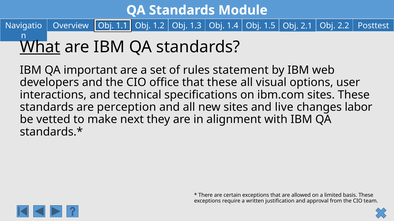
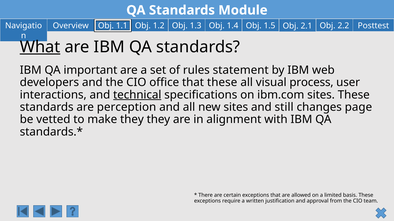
options: options -> process
technical underline: none -> present
live: live -> still
labor: labor -> page
make next: next -> they
